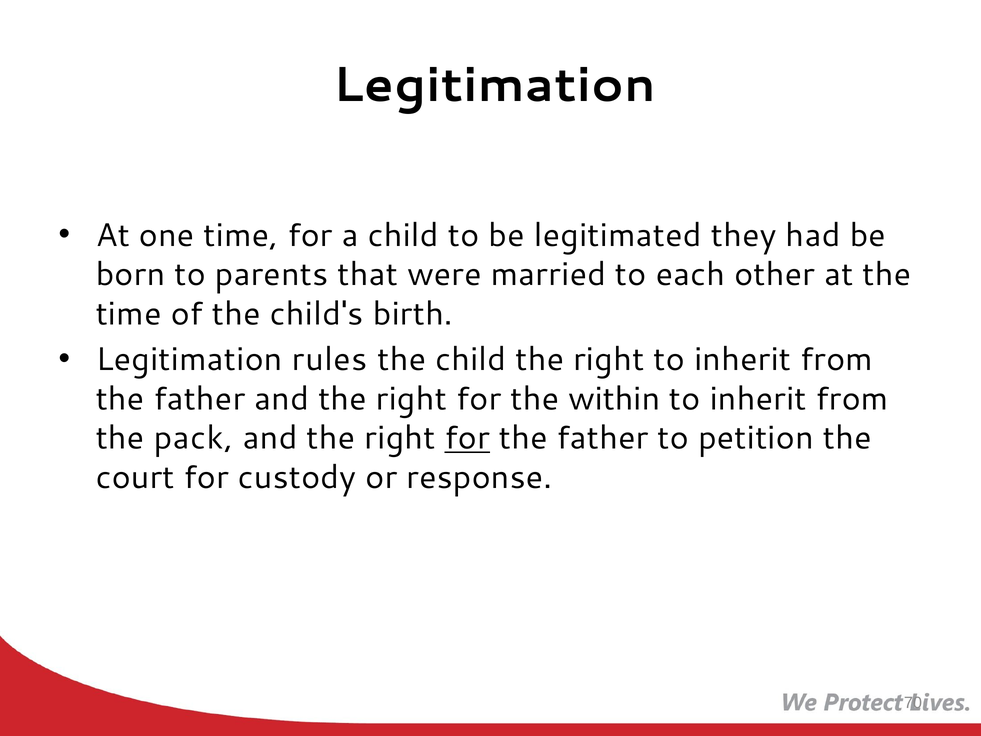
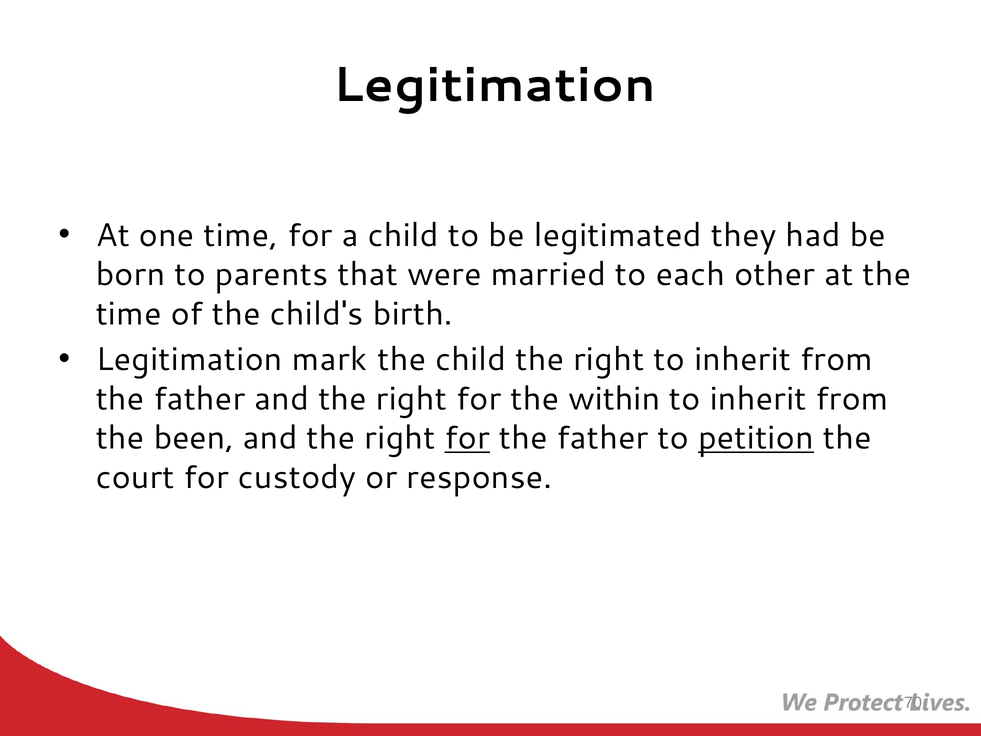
rules: rules -> mark
pack: pack -> been
petition underline: none -> present
